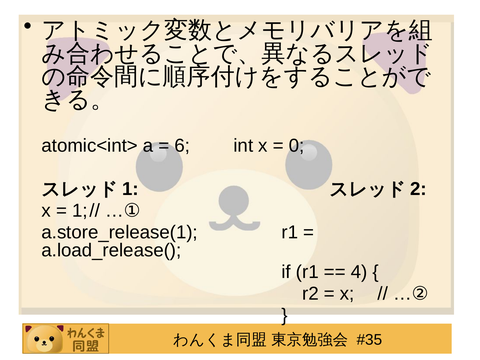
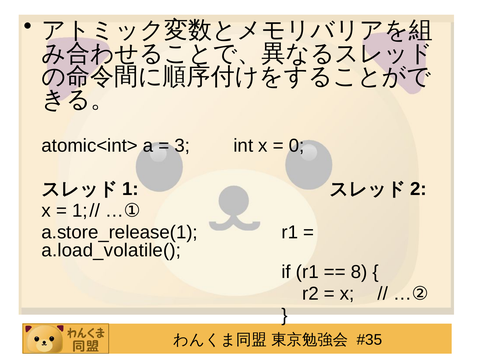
6: 6 -> 3
a.load_release(: a.load_release( -> a.load_volatile(
4: 4 -> 8
